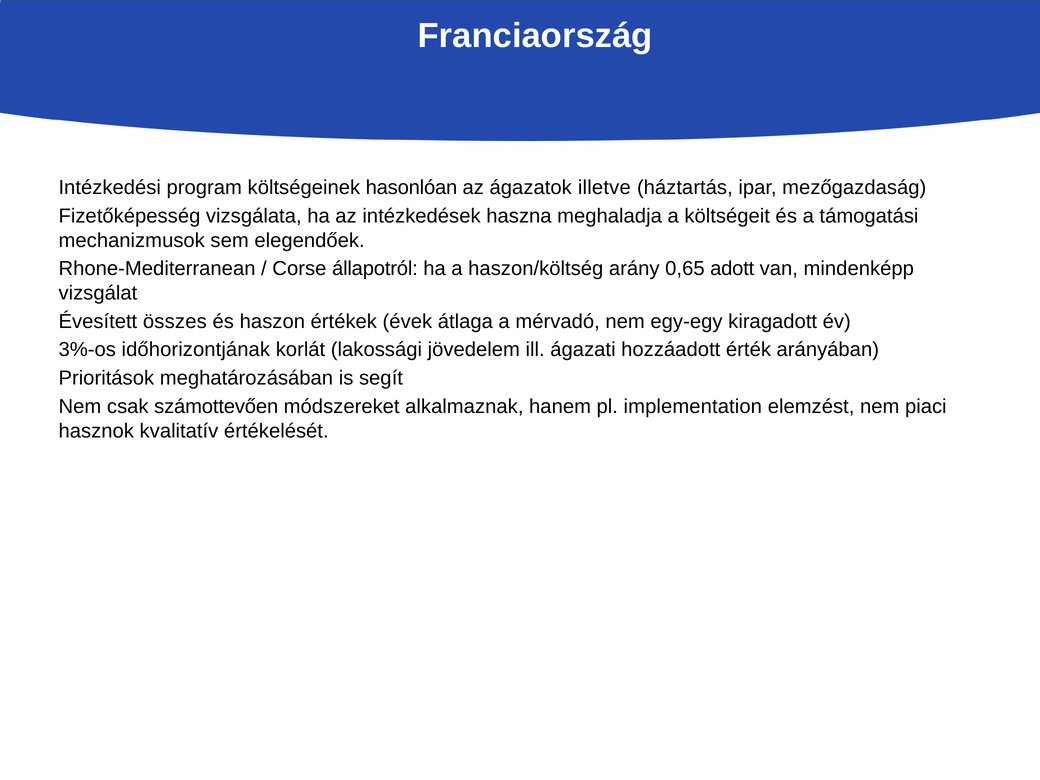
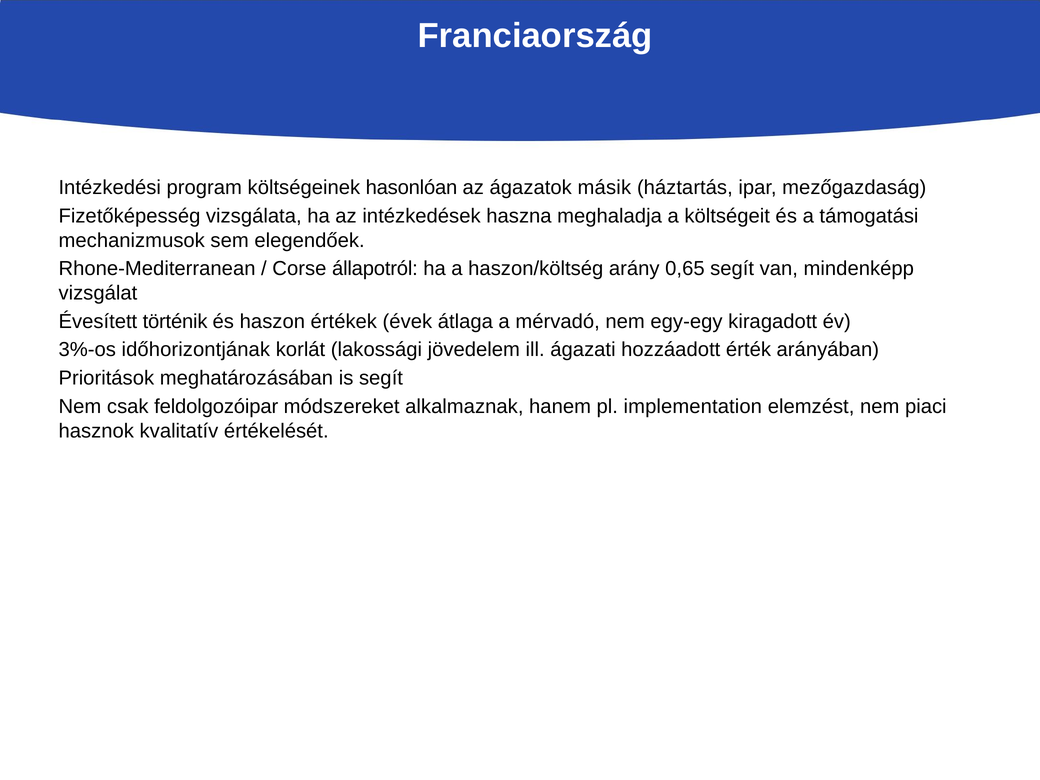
illetve: illetve -> másik
0,65 adott: adott -> segít
összes: összes -> történik
számottevően: számottevően -> feldolgozóipar
